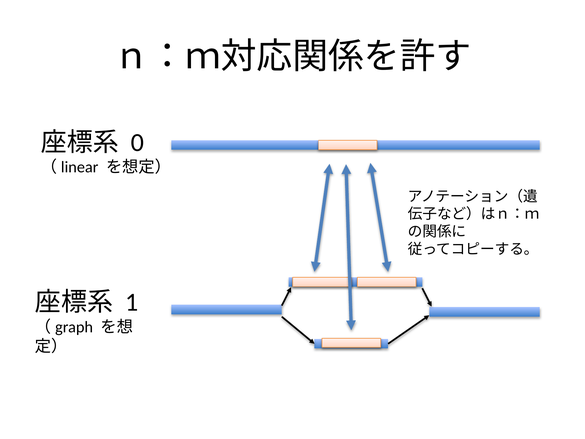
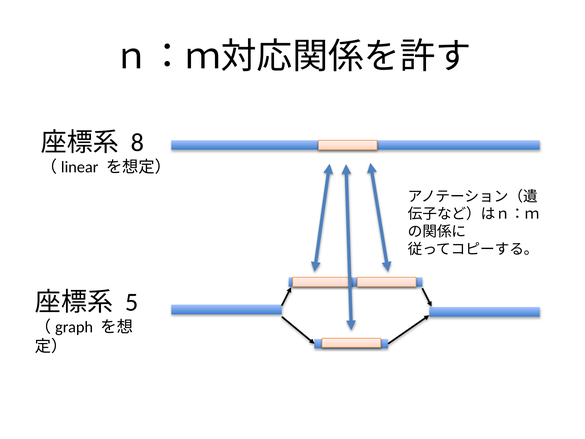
0: 0 -> 8
1: 1 -> 5
